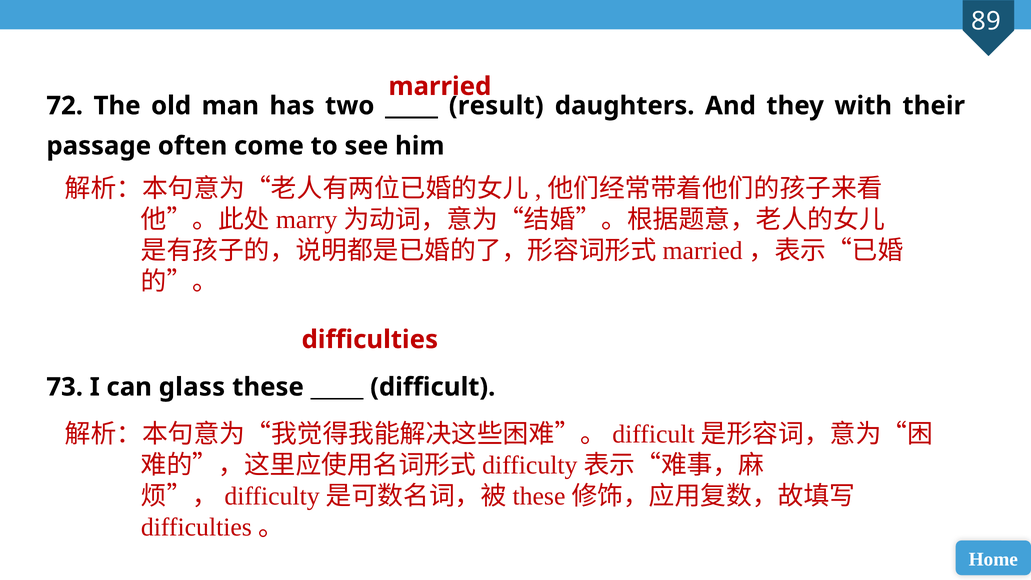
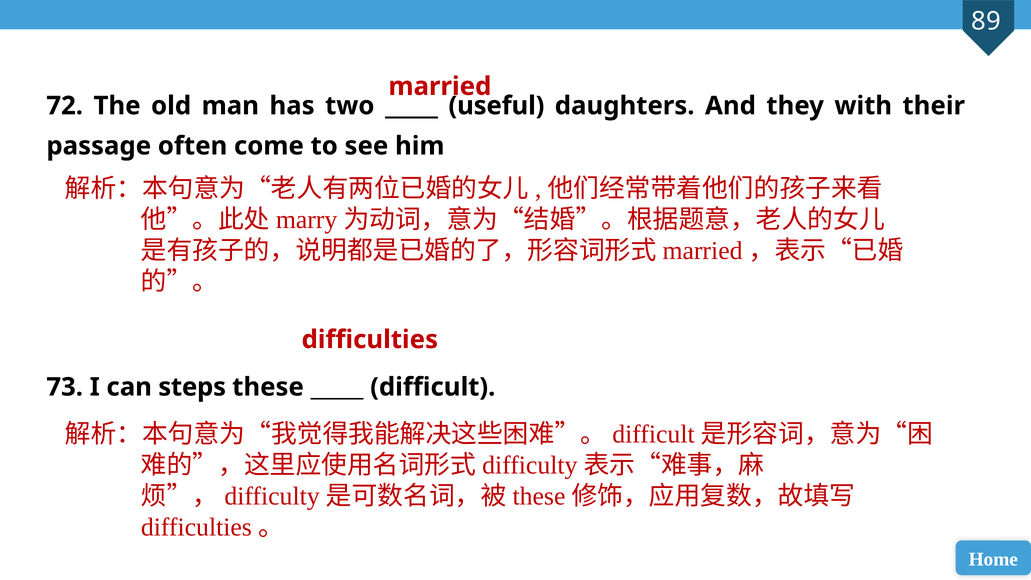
result: result -> useful
glass: glass -> steps
